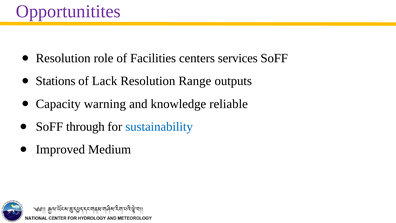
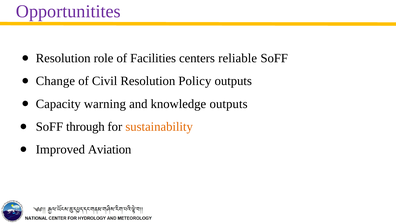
services: services -> reliable
Stations: Stations -> Change
Lack: Lack -> Civil
Range: Range -> Policy
knowledge reliable: reliable -> outputs
sustainability colour: blue -> orange
Medium: Medium -> Aviation
